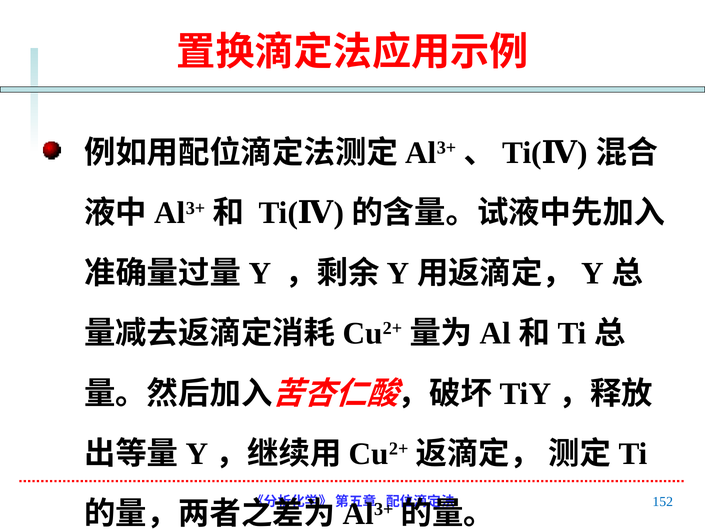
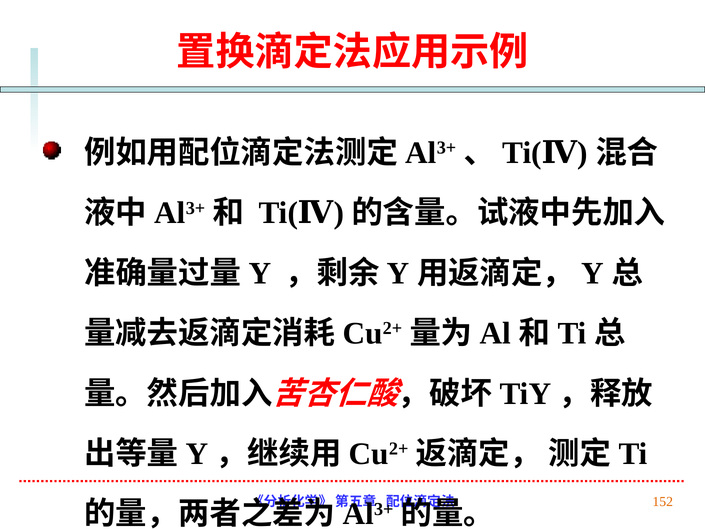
152 colour: blue -> orange
